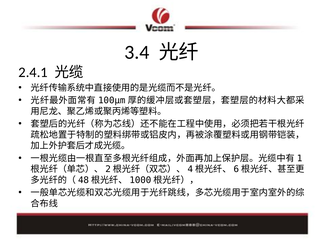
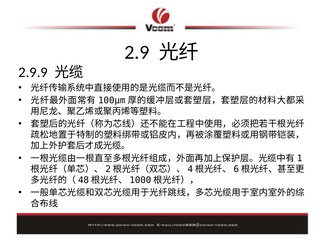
3.4: 3.4 -> 2.9
2.4.1: 2.4.1 -> 2.9.9
